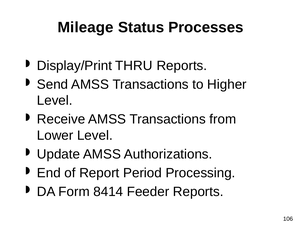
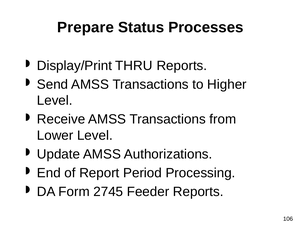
Mileage: Mileage -> Prepare
8414: 8414 -> 2745
